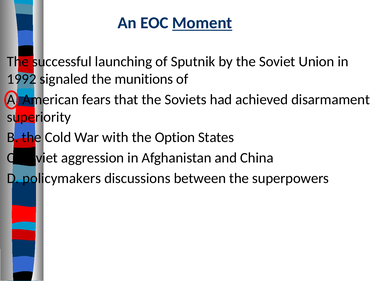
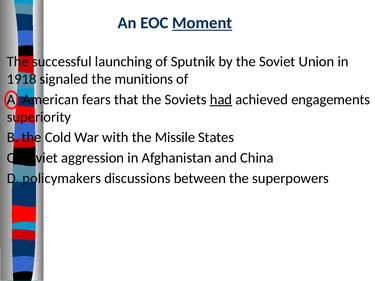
1992: 1992 -> 1918
had underline: none -> present
disarmament: disarmament -> engagements
Option: Option -> Missile
